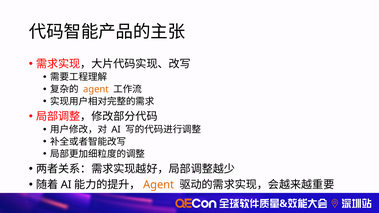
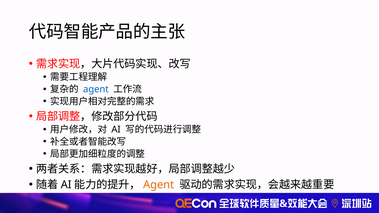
agent at (96, 89) colour: orange -> blue
